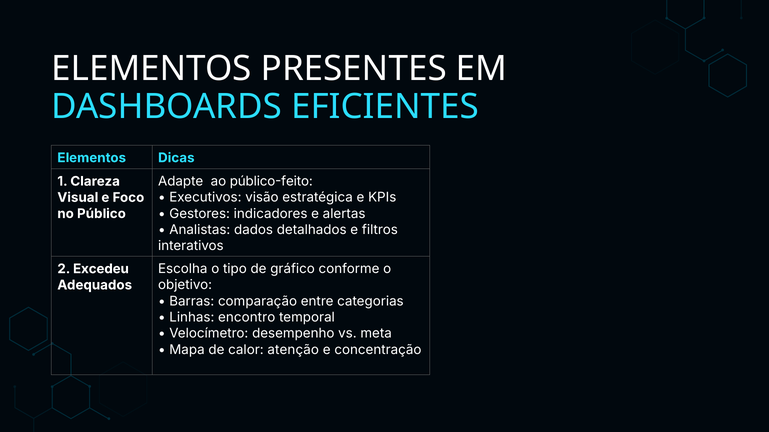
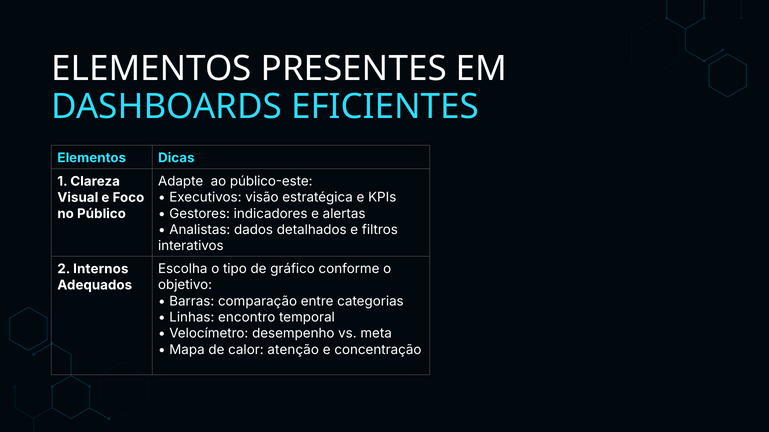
público-feito: público-feito -> público-este
Excedeu: Excedeu -> Internos
